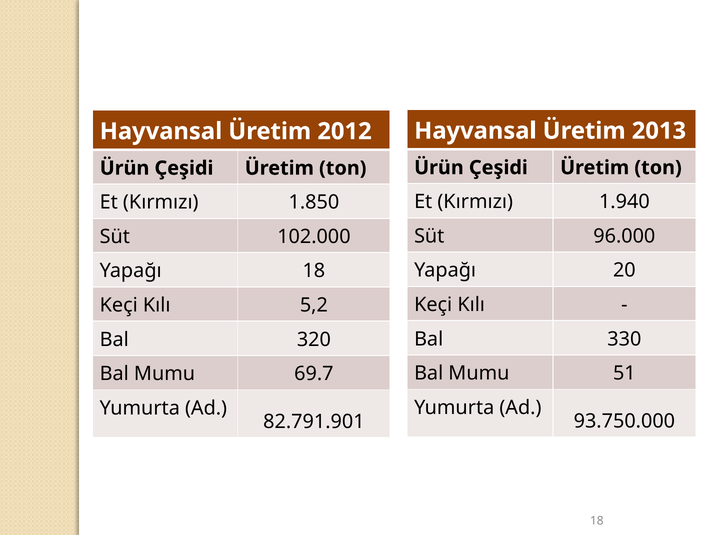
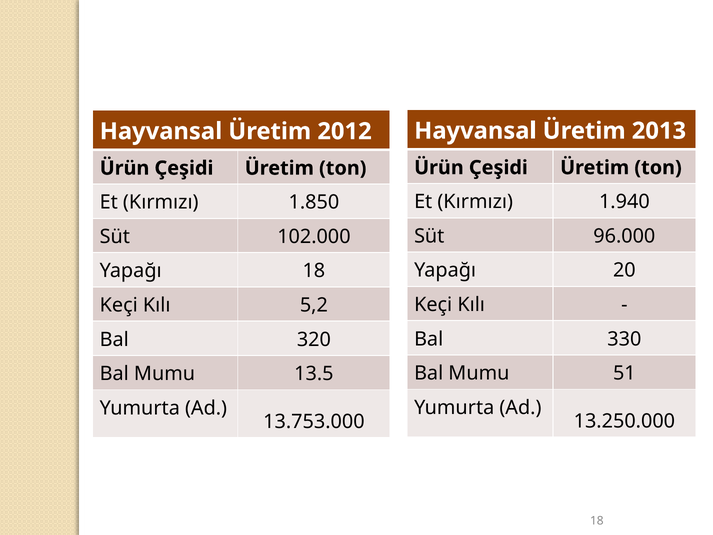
69.7: 69.7 -> 13.5
93.750.000: 93.750.000 -> 13.250.000
82.791.901: 82.791.901 -> 13.753.000
